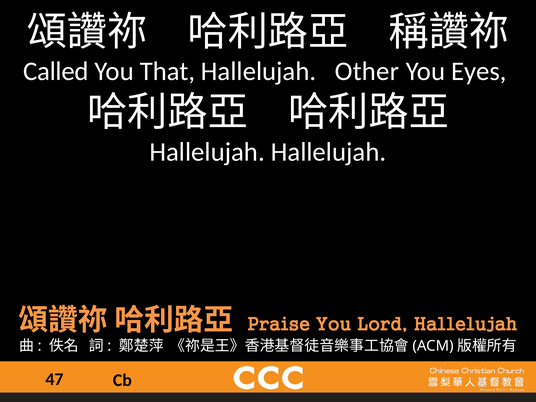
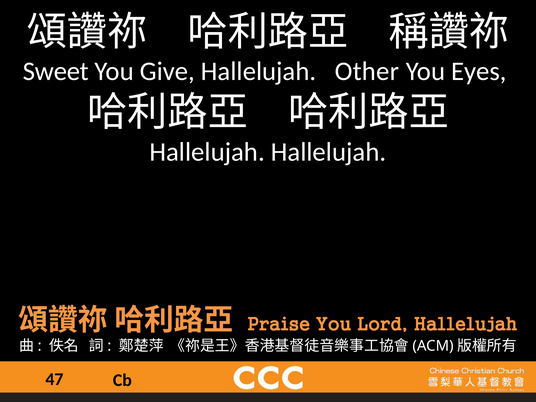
Called: Called -> Sweet
That: That -> Give
